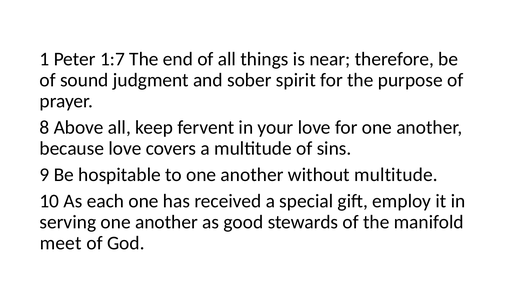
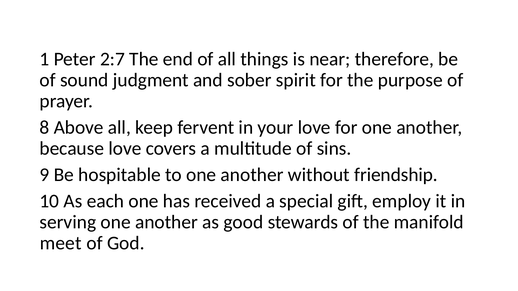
1:7: 1:7 -> 2:7
without multitude: multitude -> friendship
